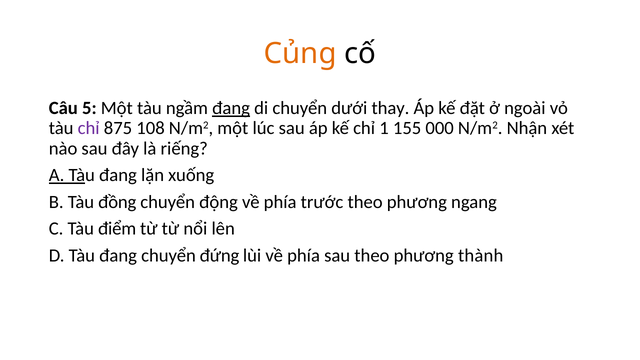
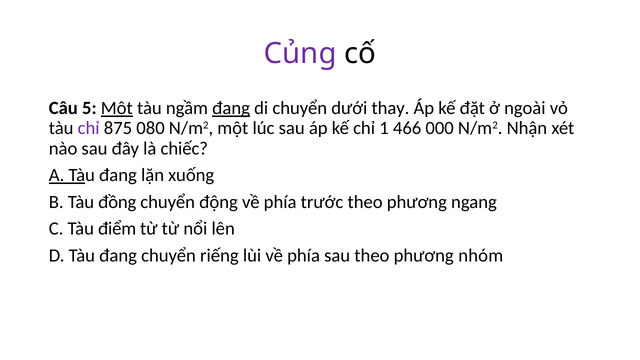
Củng colour: orange -> purple
Một at (117, 108) underline: none -> present
108: 108 -> 080
155: 155 -> 466
riếng: riếng -> chiếc
đứng: đứng -> riếng
thành: thành -> nhóm
